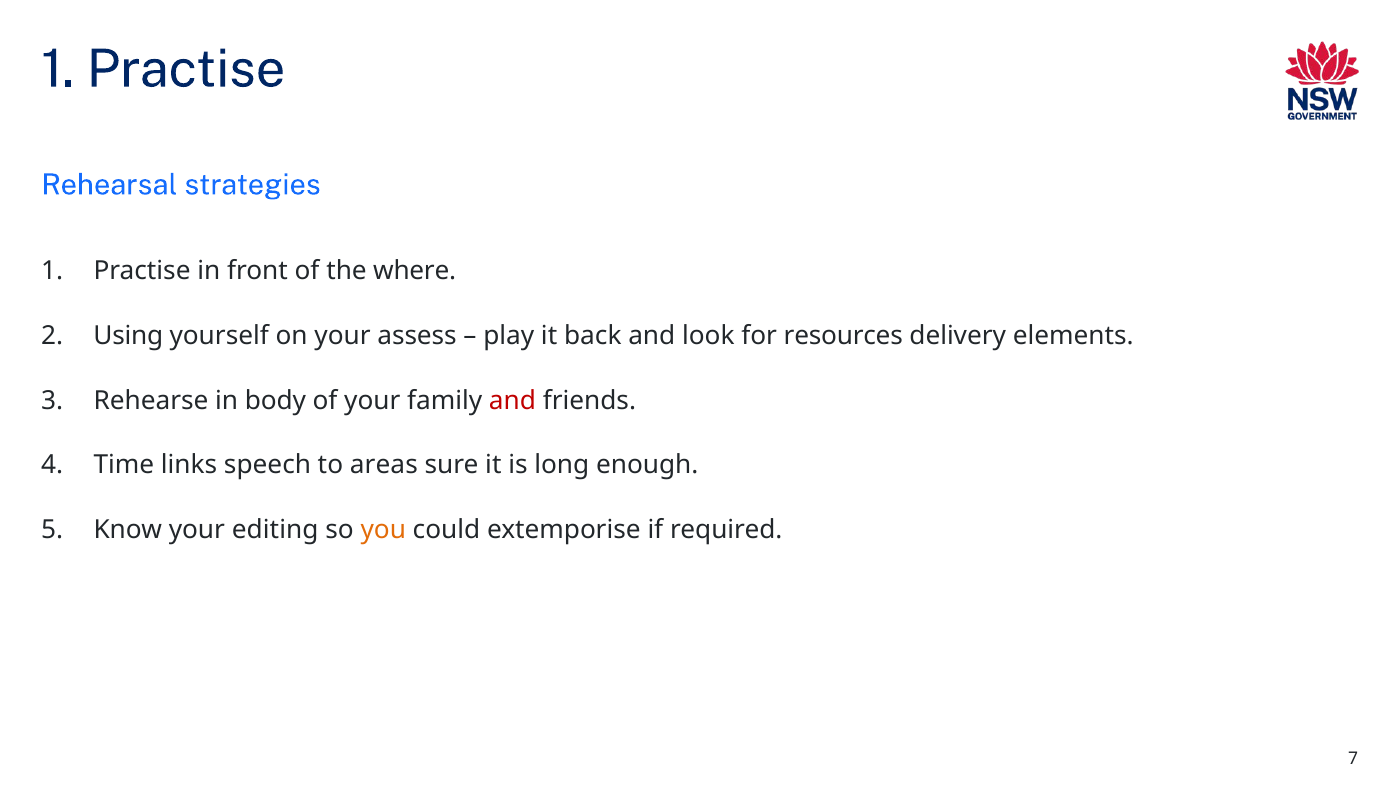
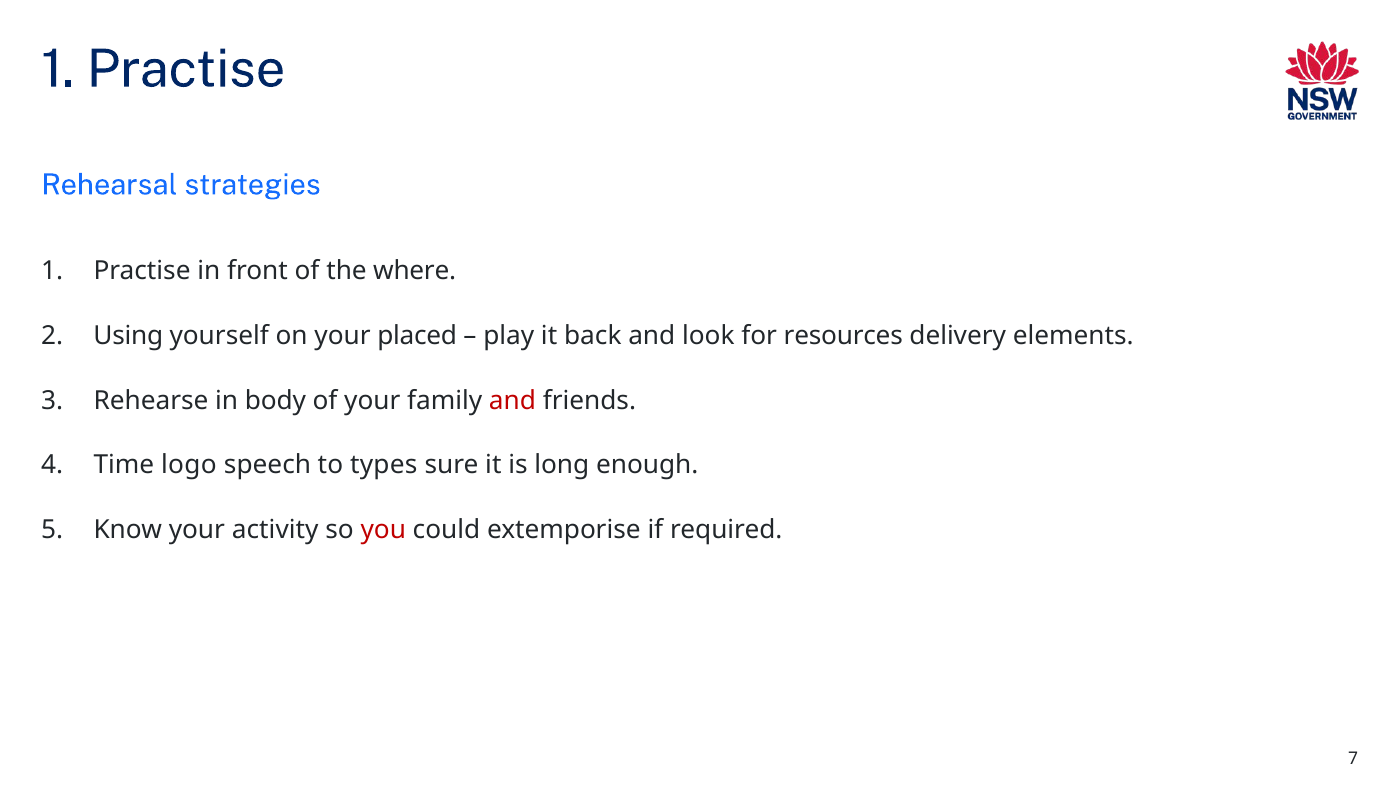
assess: assess -> placed
links: links -> logo
areas: areas -> types
editing: editing -> activity
you colour: orange -> red
